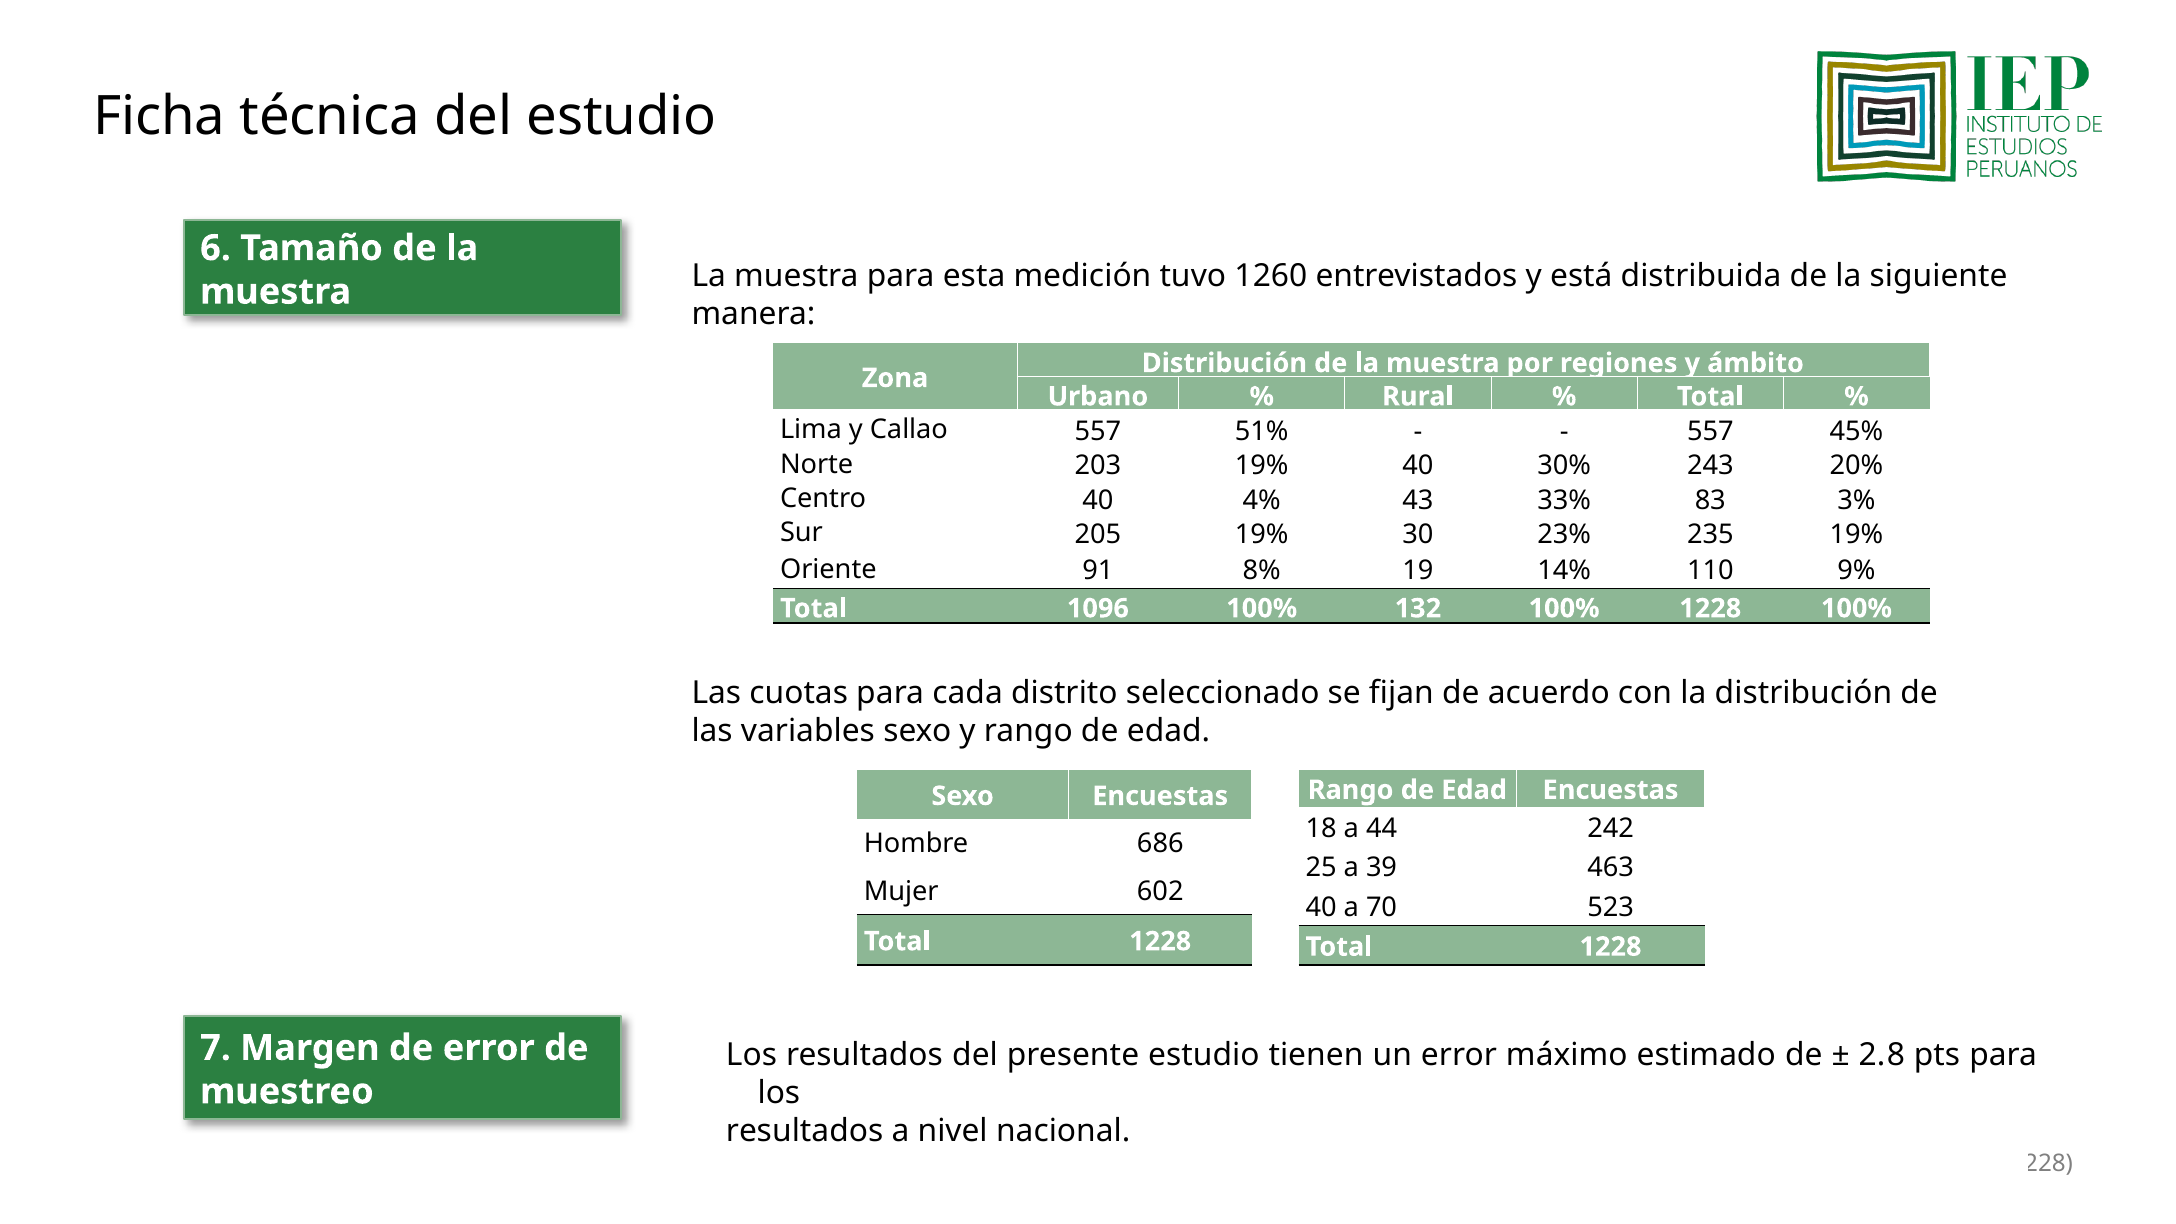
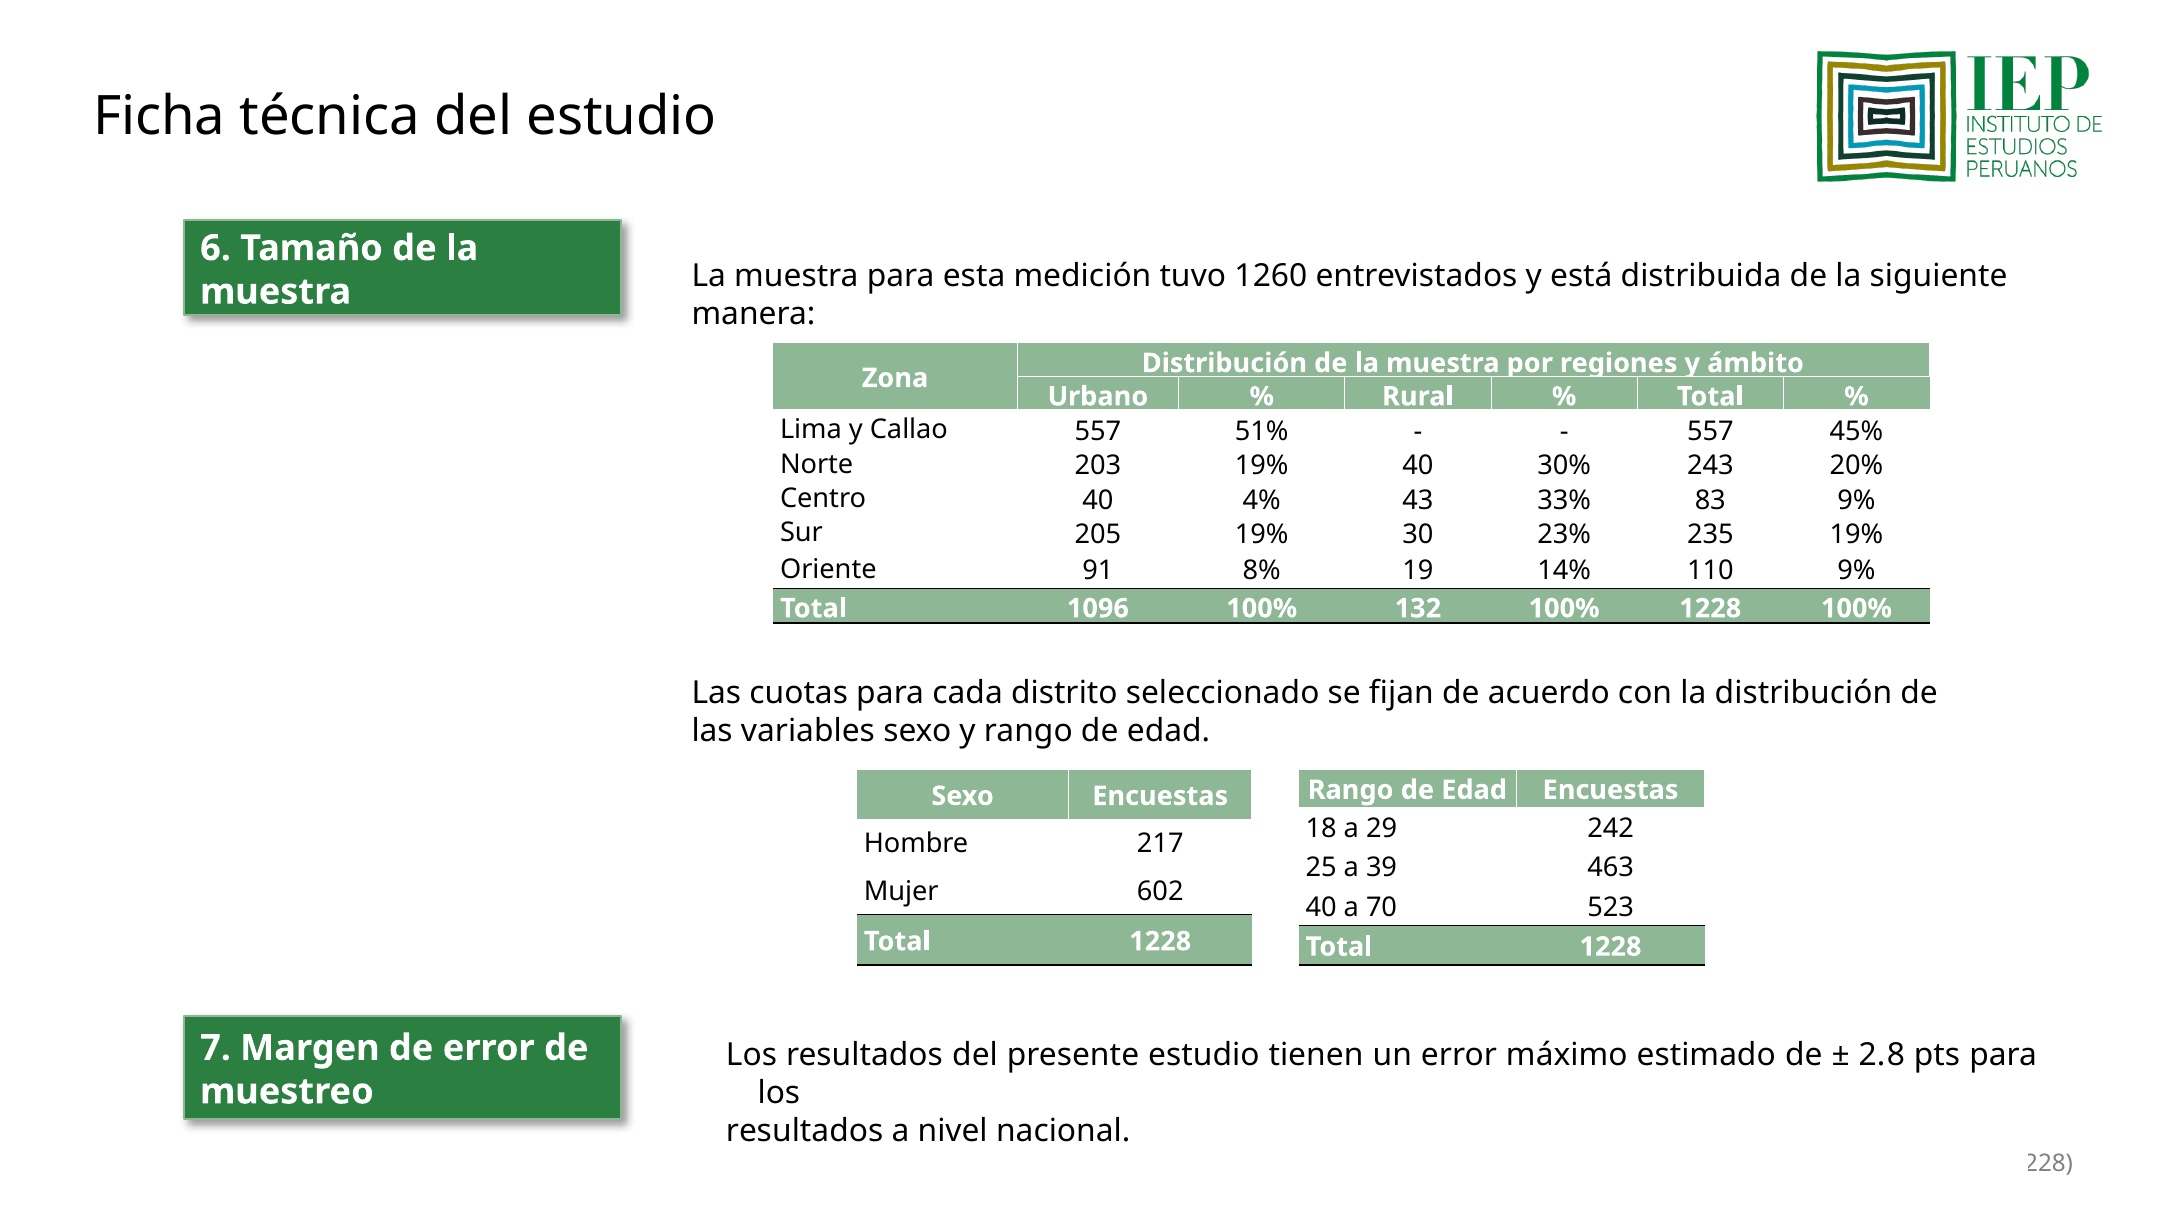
83 3%: 3% -> 9%
44: 44 -> 29
686: 686 -> 217
